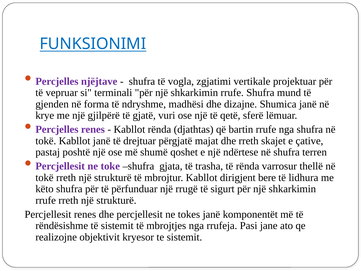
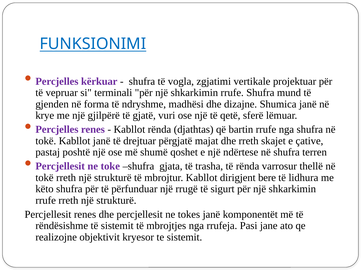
njëjtave: njëjtave -> kërkuar
